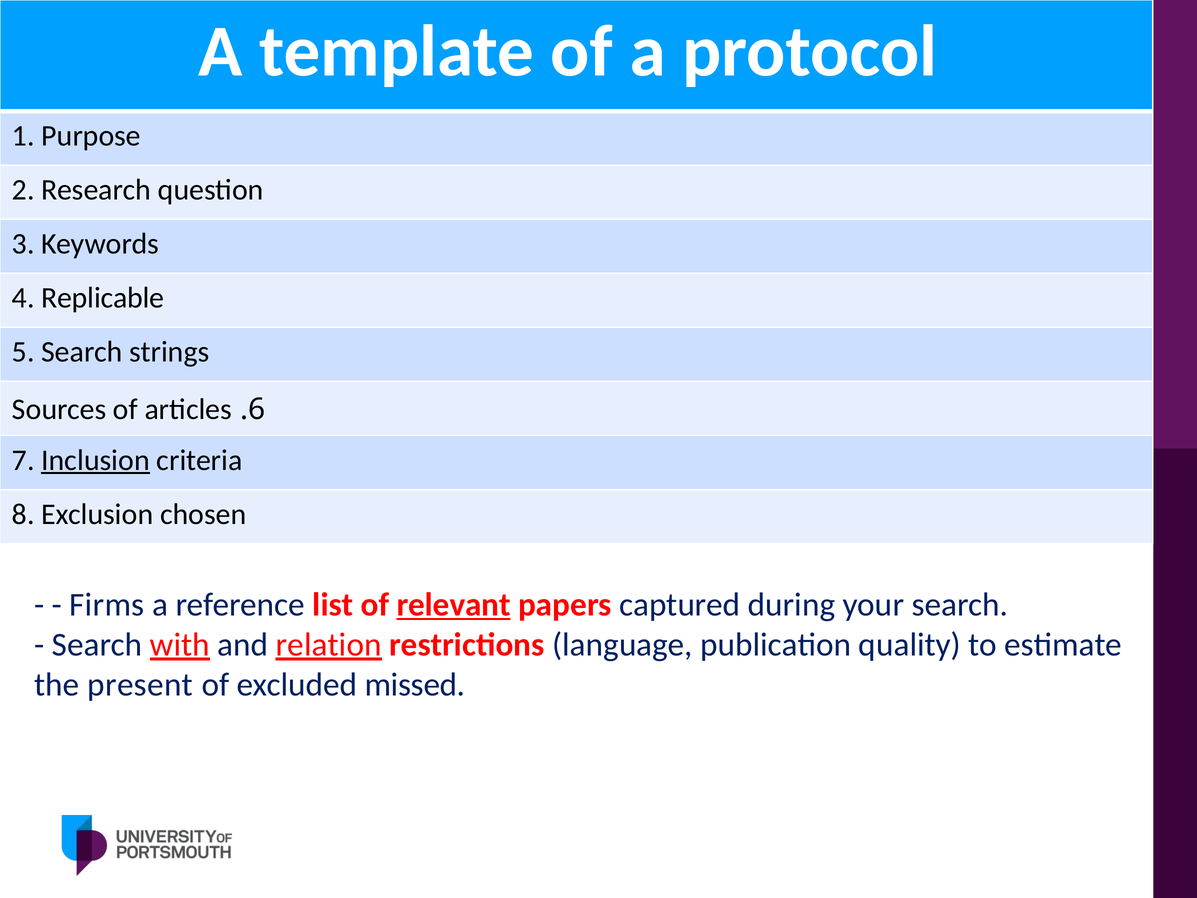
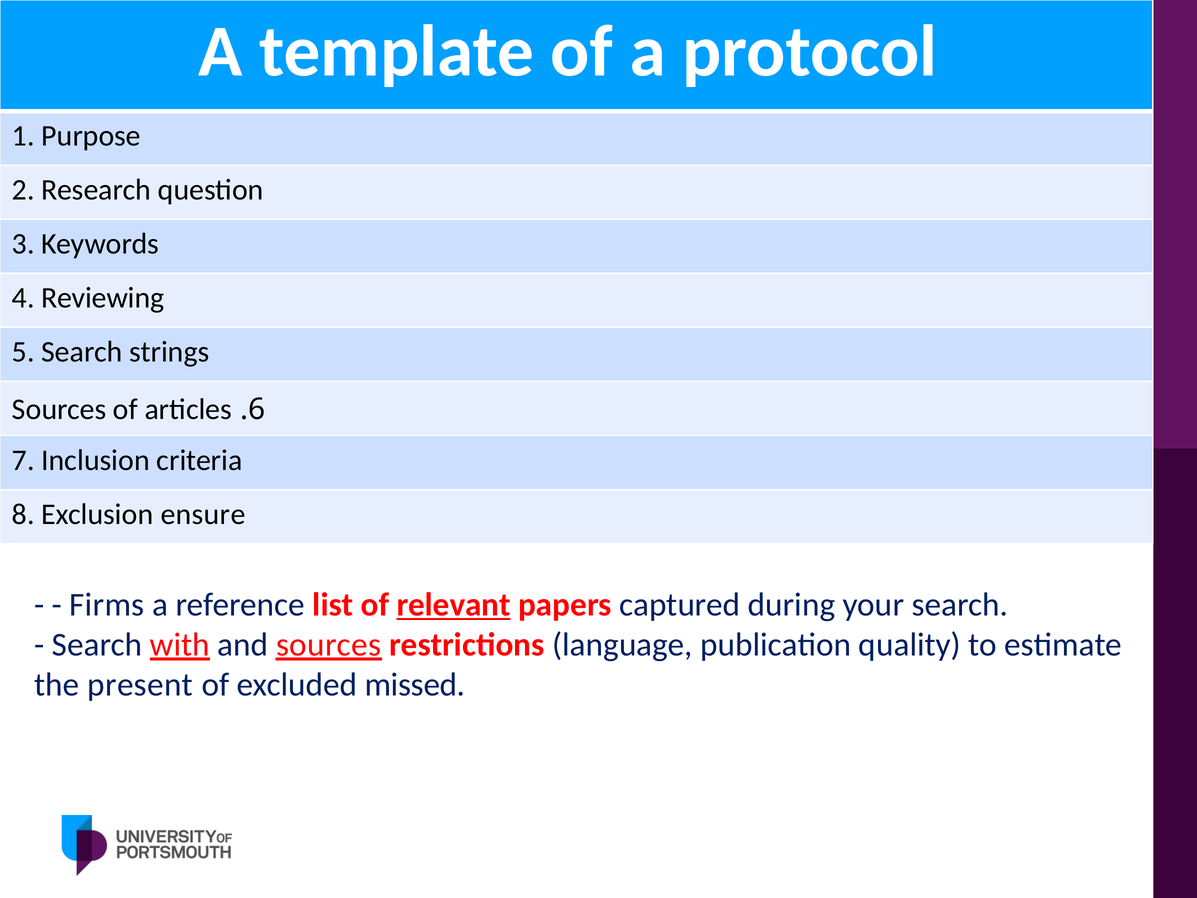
Replicable: Replicable -> Reviewing
Inclusion underline: present -> none
chosen: chosen -> ensure
and relation: relation -> sources
